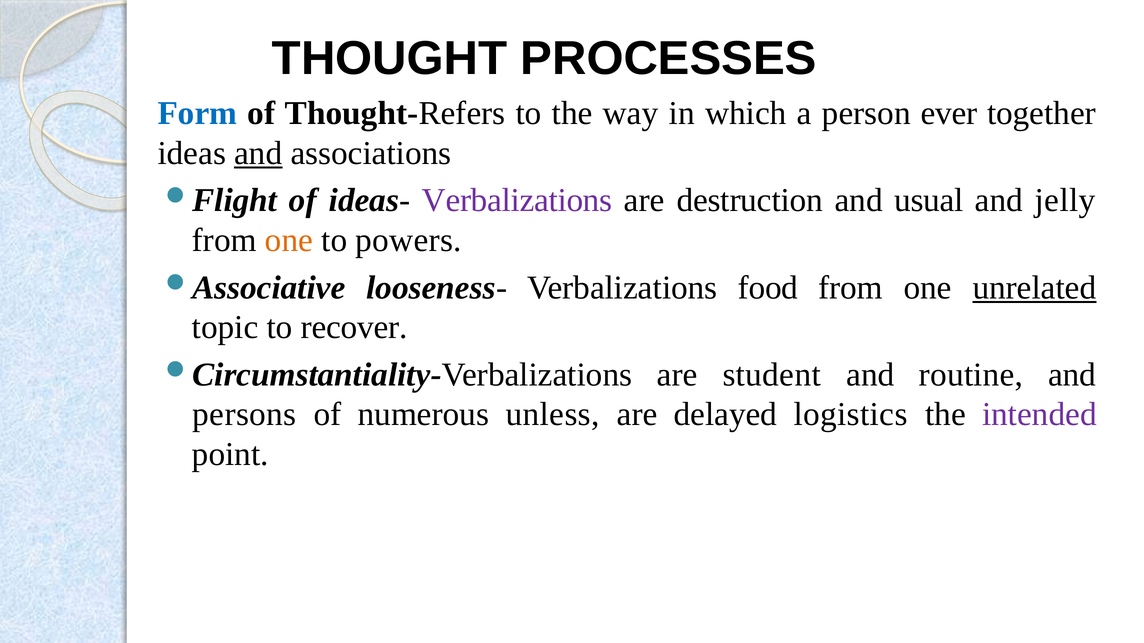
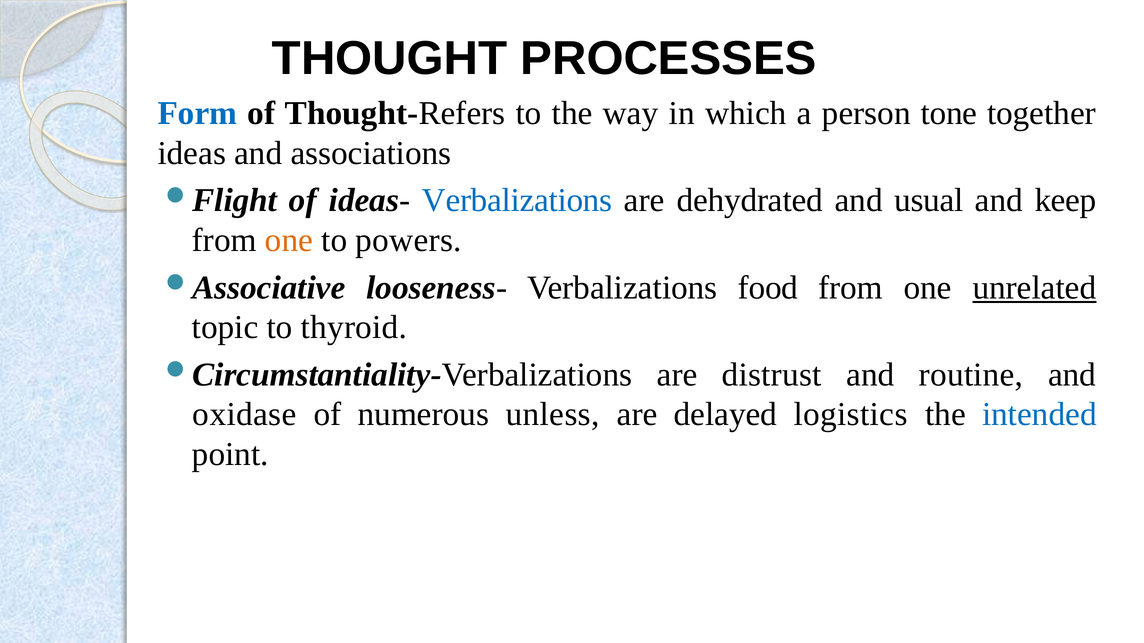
ever: ever -> tone
and at (258, 154) underline: present -> none
Verbalizations at (517, 201) colour: purple -> blue
destruction: destruction -> dehydrated
jelly: jelly -> keep
recover: recover -> thyroid
student: student -> distrust
persons: persons -> oxidase
intended colour: purple -> blue
